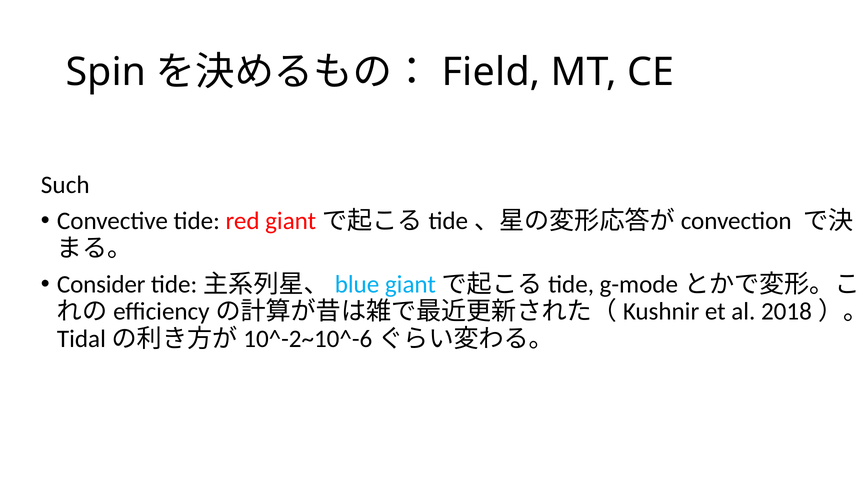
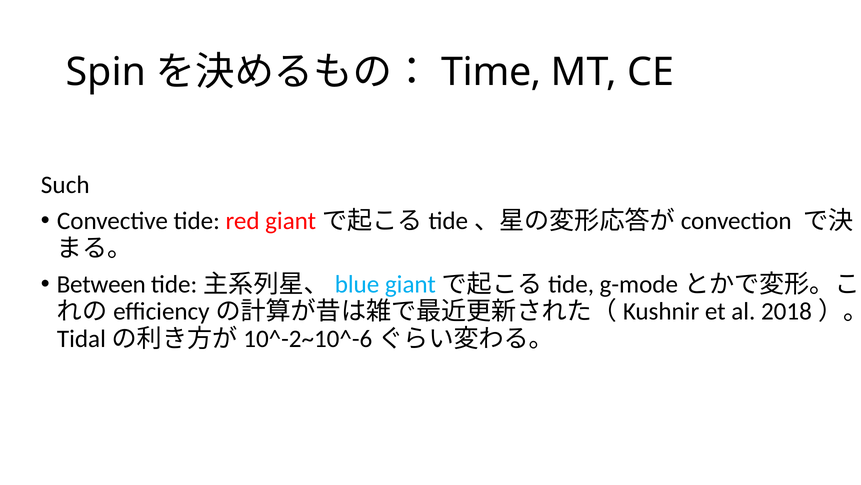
Field: Field -> Time
Consider: Consider -> Between
